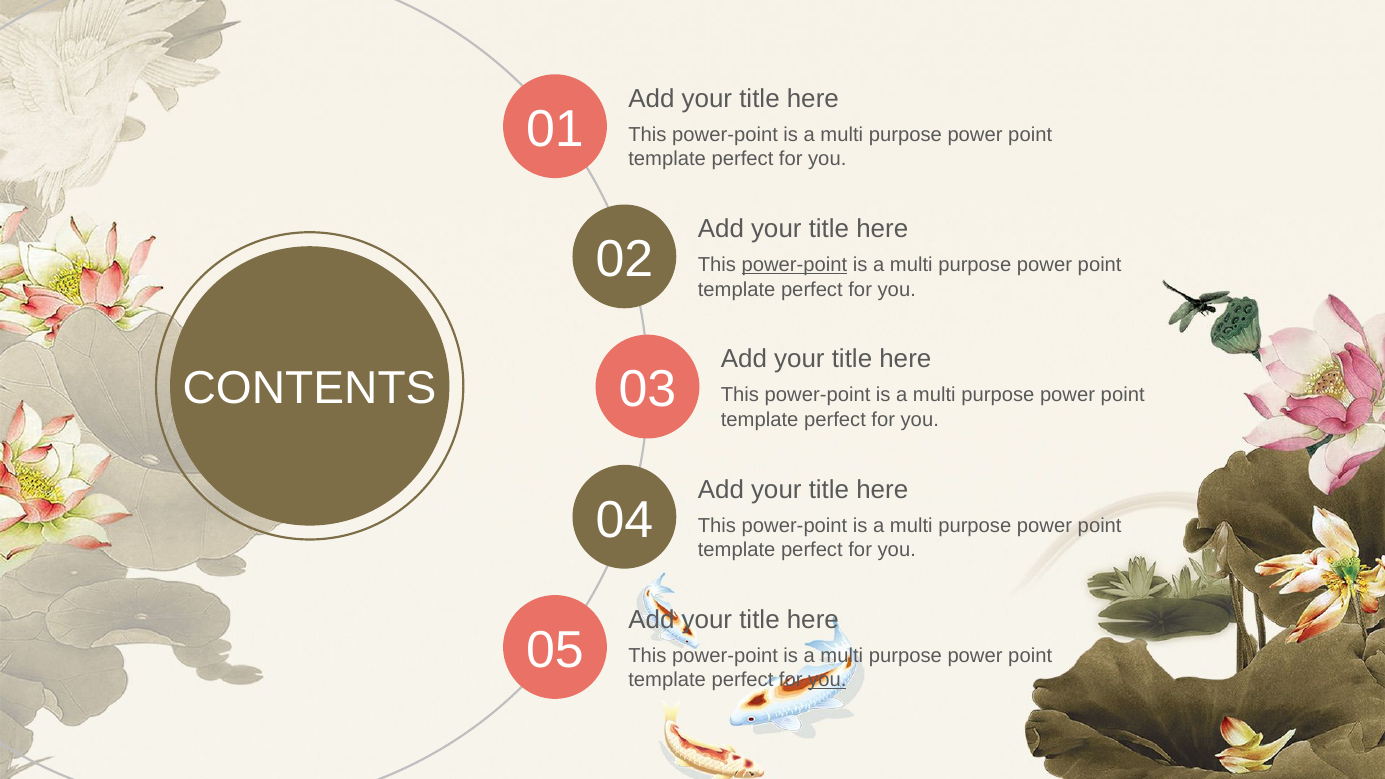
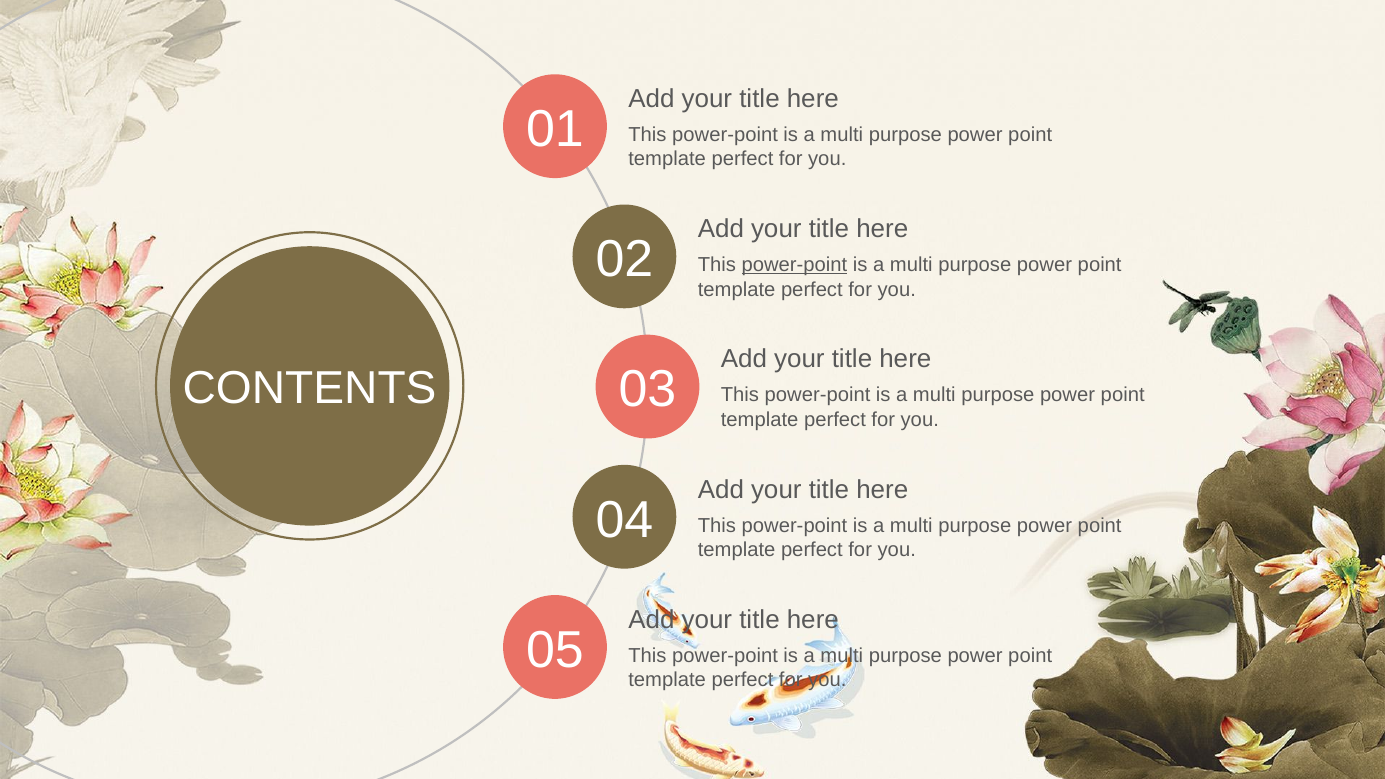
you at (827, 680) underline: present -> none
